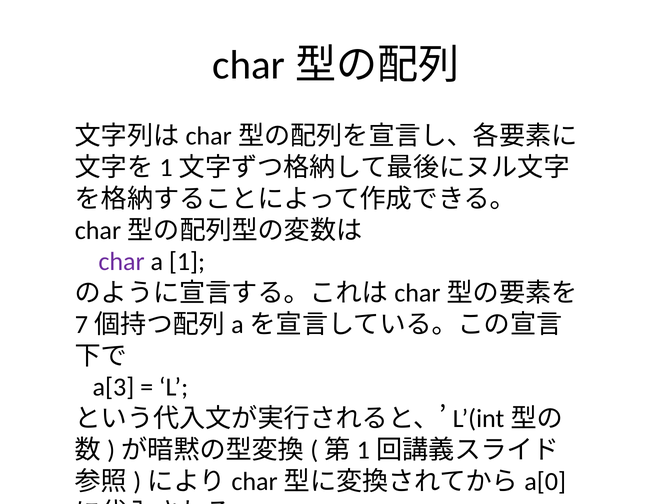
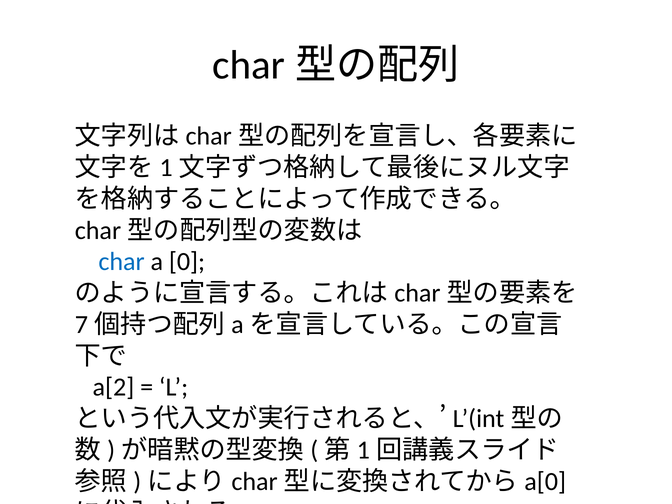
char colour: purple -> blue
1: 1 -> 0
a[3: a[3 -> a[2
